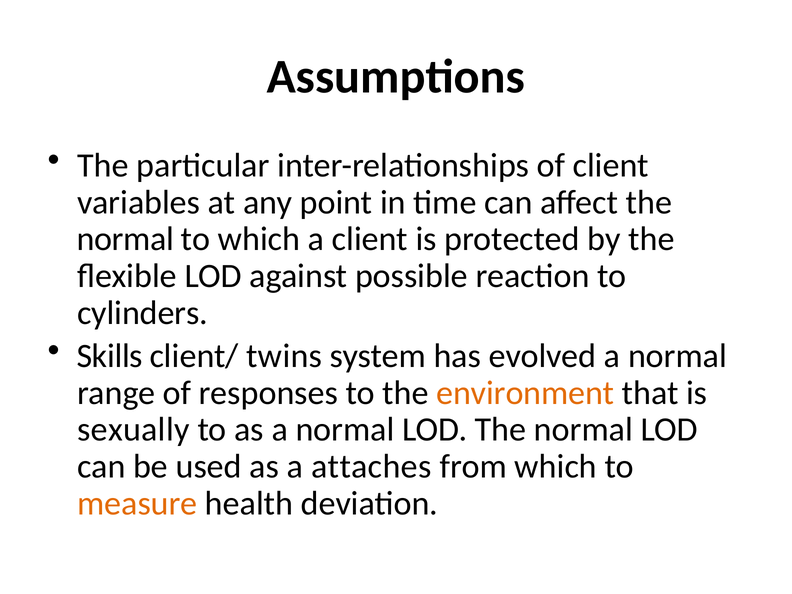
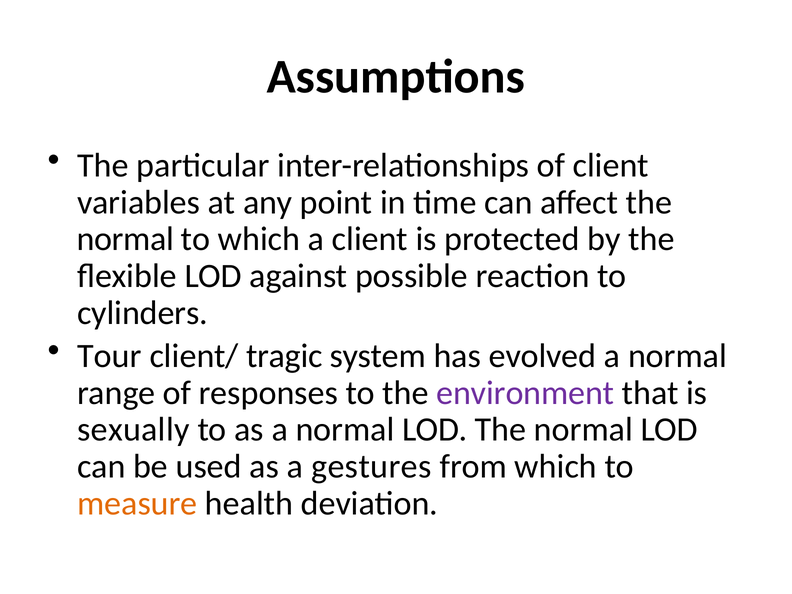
Skills: Skills -> Tour
twins: twins -> tragic
environment colour: orange -> purple
attaches: attaches -> gestures
